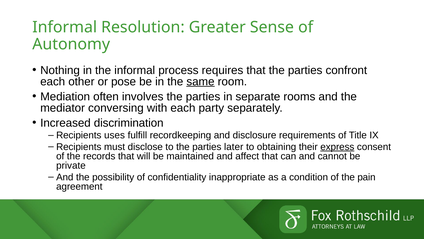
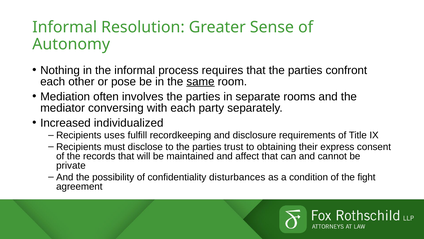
discrimination: discrimination -> individualized
later: later -> trust
express underline: present -> none
inappropriate: inappropriate -> disturbances
pain: pain -> fight
